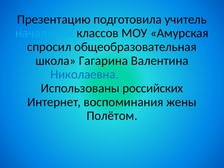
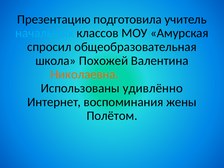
Гагарина: Гагарина -> Похожей
Николаевна colour: blue -> orange
российских: российских -> удивлённо
